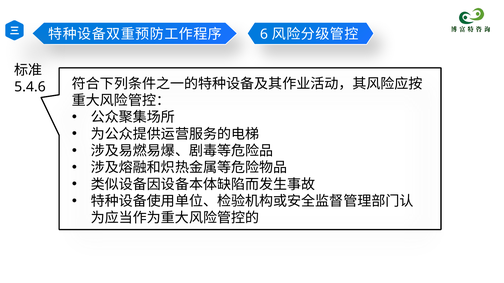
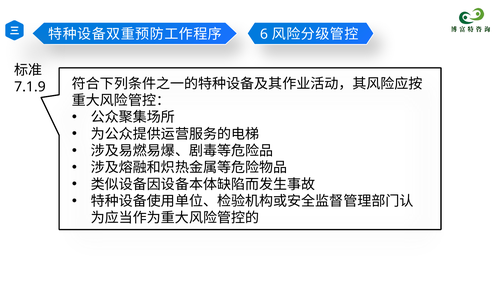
5.4.6: 5.4.6 -> 7.1.9
